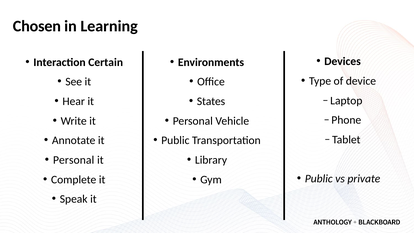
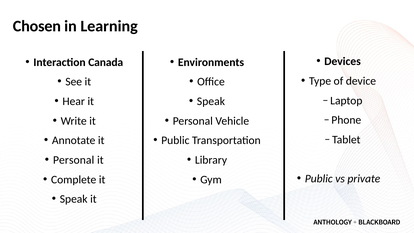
Certain: Certain -> Canada
States at (211, 101): States -> Speak
